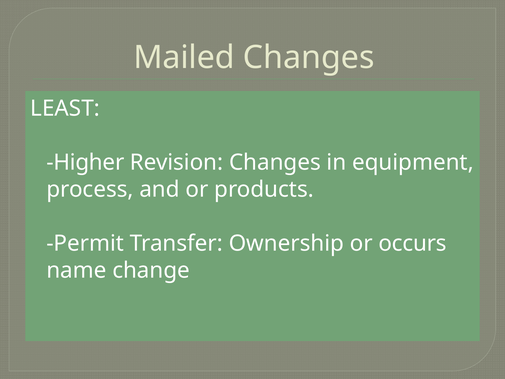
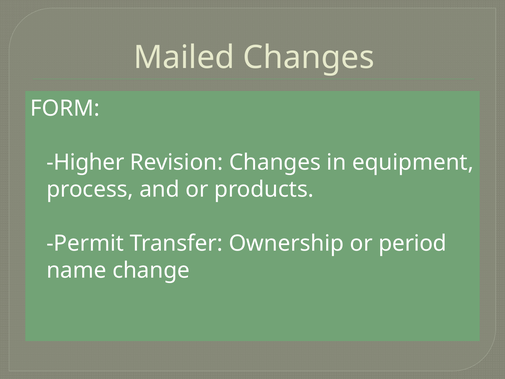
LEAST: LEAST -> FORM
occurs: occurs -> period
